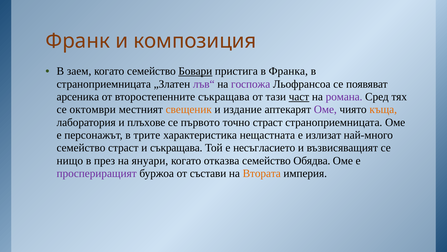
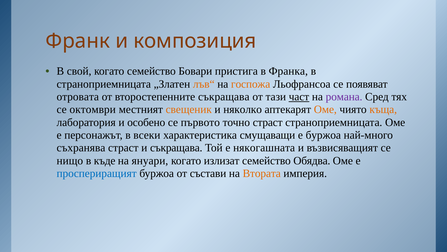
заем: заем -> свой
Бовари underline: present -> none
лъв“ colour: purple -> orange
госпожа colour: purple -> orange
арсеника: арсеника -> отровата
издание: издание -> няколко
Оме at (325, 109) colour: purple -> orange
плъхове: плъхове -> особено
трите: трите -> всеки
нещастната: нещастната -> смущаващи
е излизат: излизат -> буржоа
семейство at (81, 148): семейство -> съхранява
несъгласието: несъгласието -> някогашната
през: през -> къде
отказва: отказва -> излизат
проспериращият colour: purple -> blue
